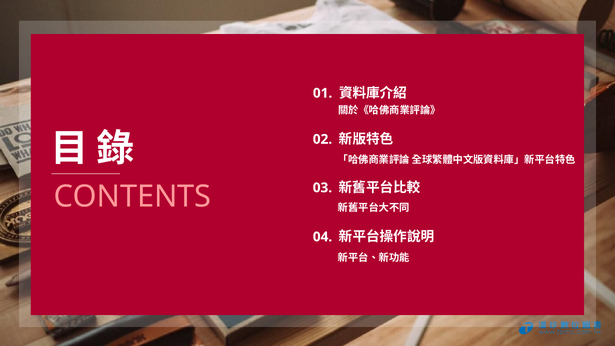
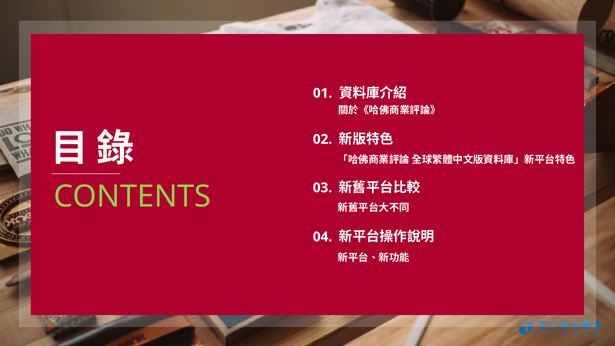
CONTENTS colour: pink -> light green
